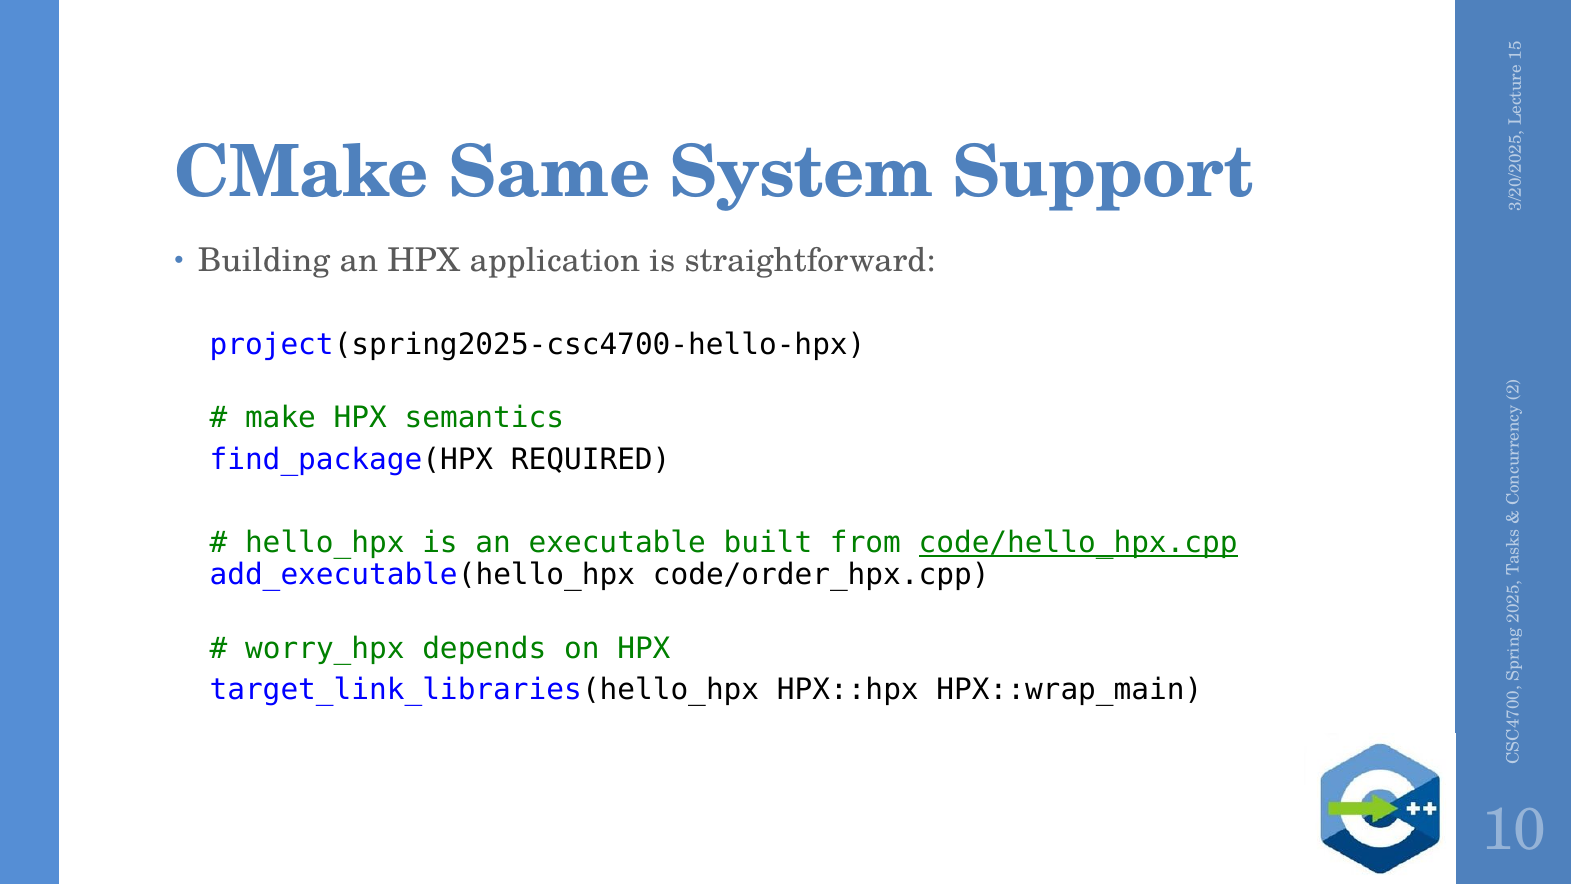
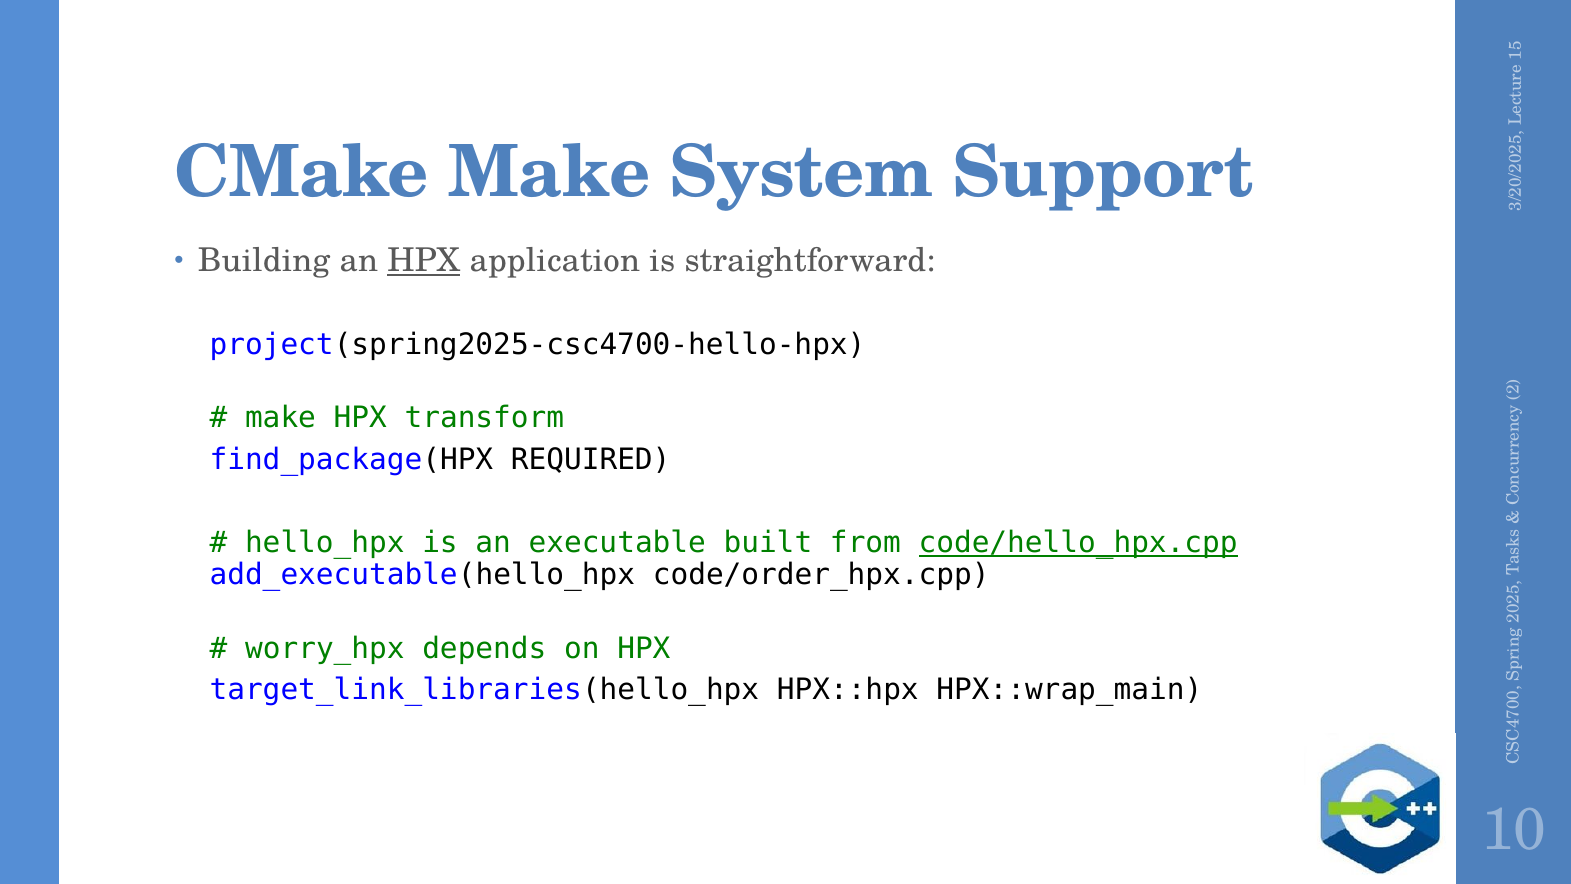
CMake Same: Same -> Make
HPX at (424, 261) underline: none -> present
semantics: semantics -> transform
